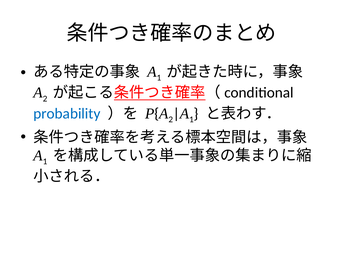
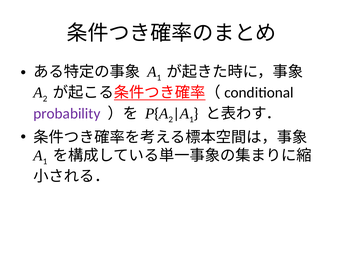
probability colour: blue -> purple
